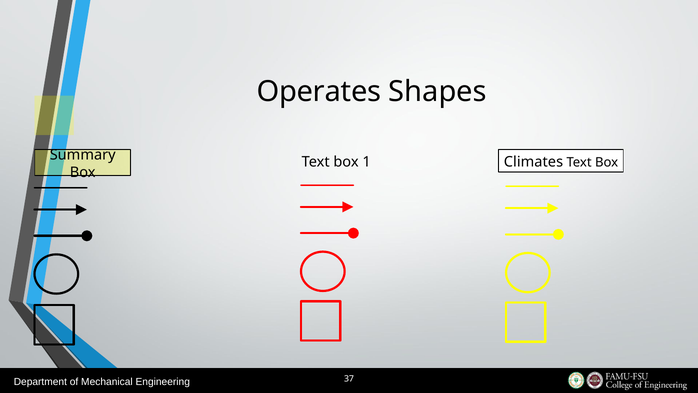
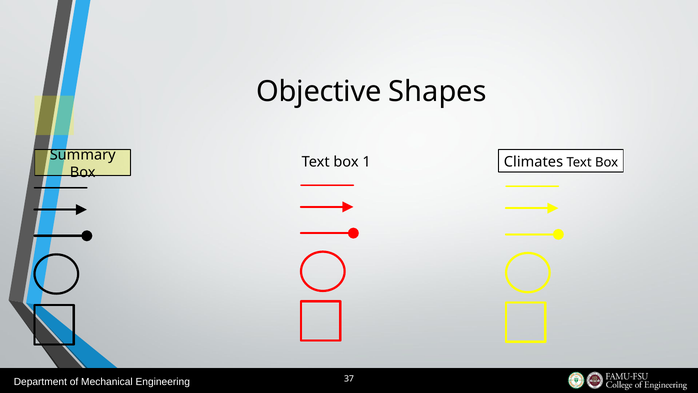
Operates: Operates -> Objective
